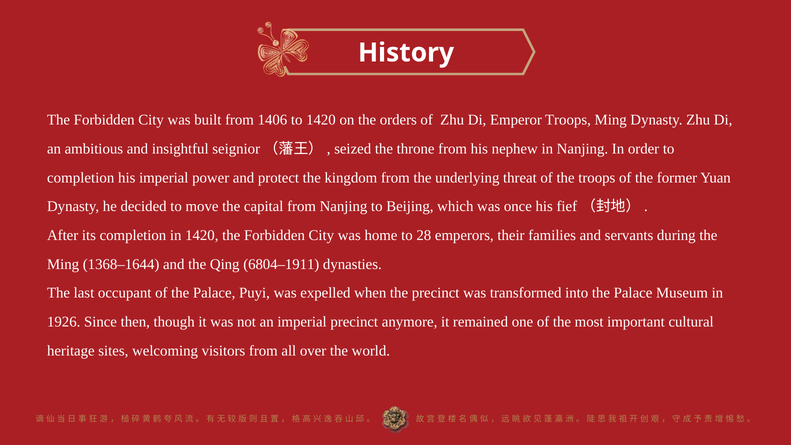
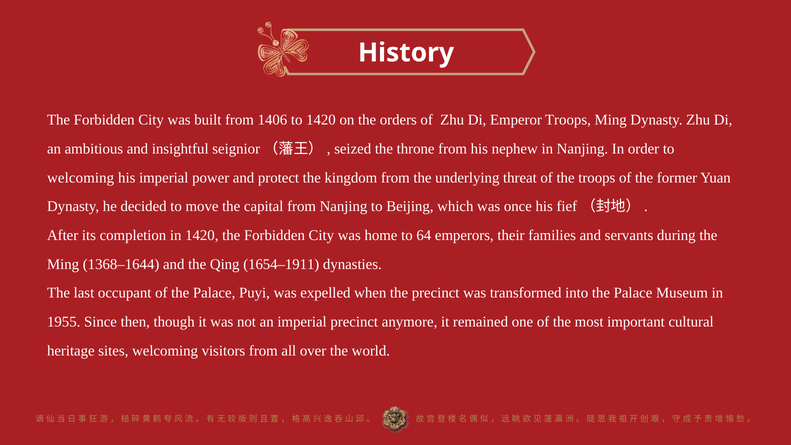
completion at (81, 178): completion -> welcoming
28: 28 -> 64
6804–1911: 6804–1911 -> 1654–1911
1926: 1926 -> 1955
